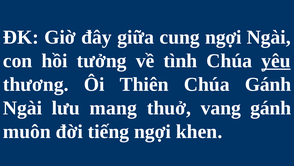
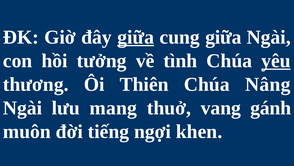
giữa at (136, 37) underline: none -> present
cung ngợi: ngợi -> giữa
Chúa Gánh: Gánh -> Nâng
